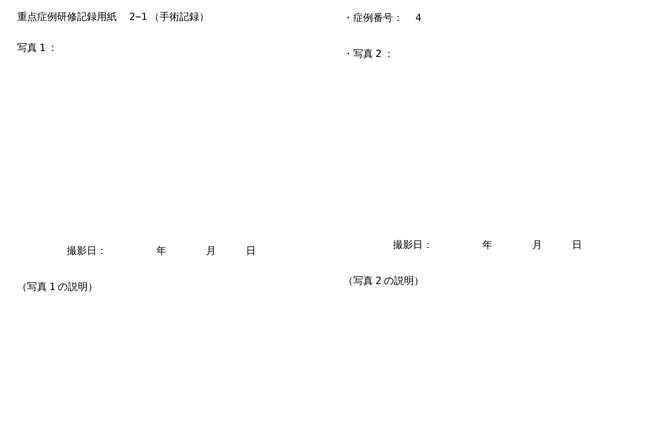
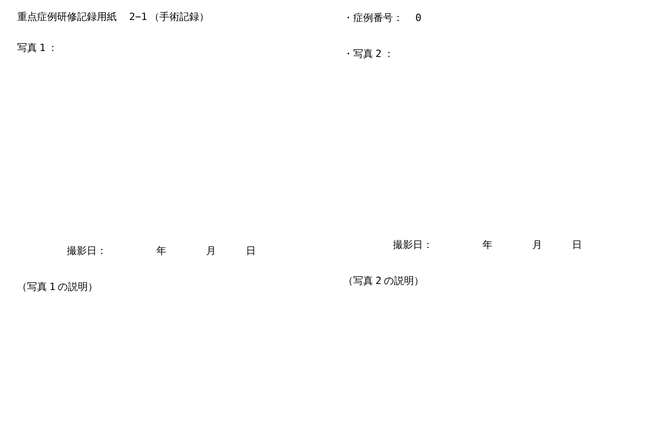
4: 4 -> 0
